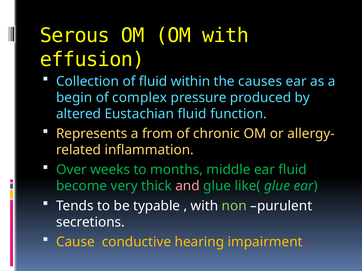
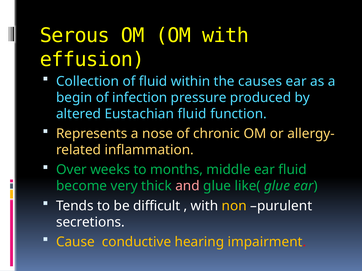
complex: complex -> infection
from: from -> nose
typable: typable -> difficult
non colour: light green -> yellow
